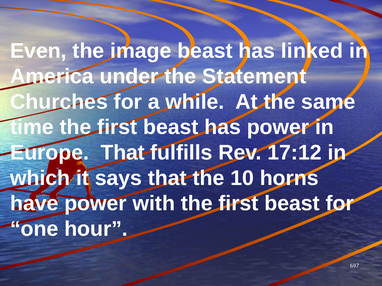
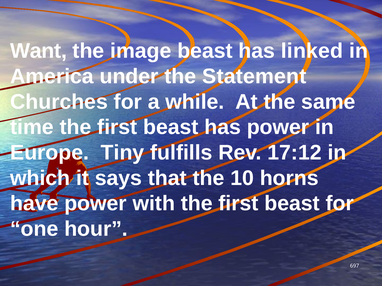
Even: Even -> Want
Europe That: That -> Tiny
